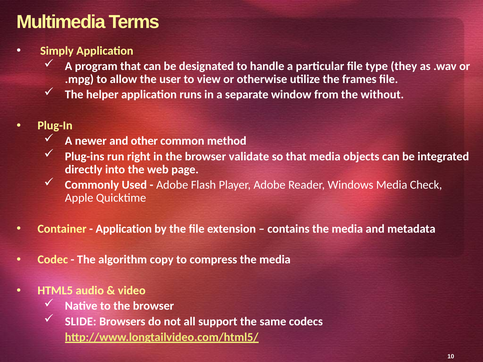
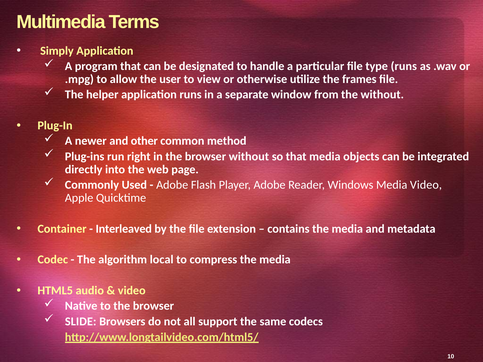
type they: they -> runs
browser validate: validate -> without
Media Check: Check -> Video
Application at (124, 229): Application -> Interleaved
copy: copy -> local
